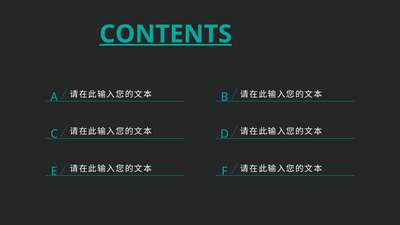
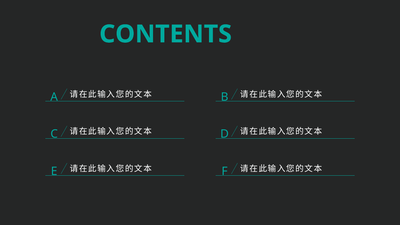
CONTENTS underline: present -> none
